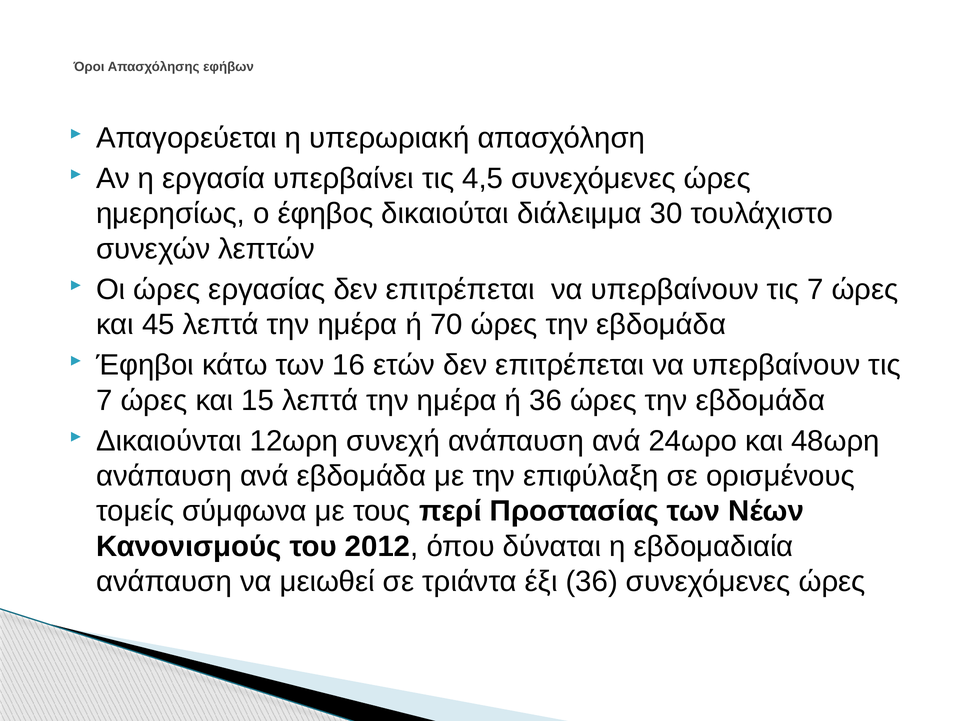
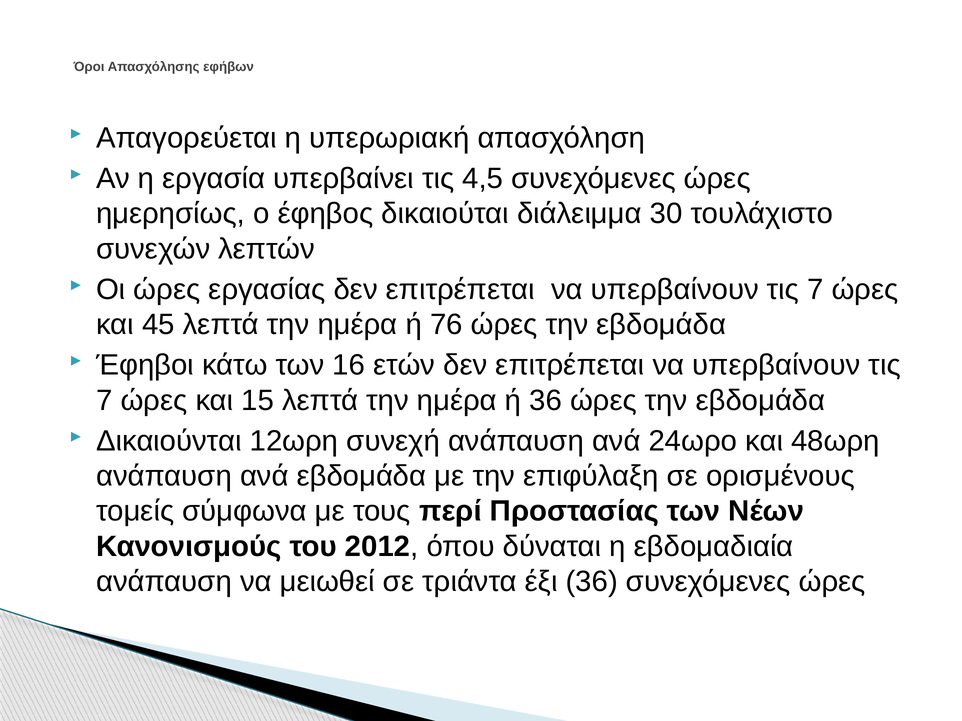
70: 70 -> 76
